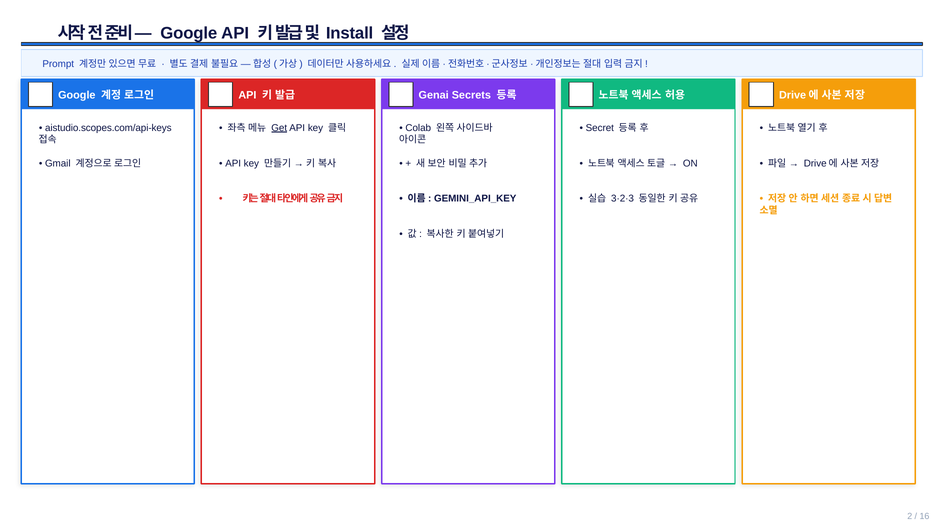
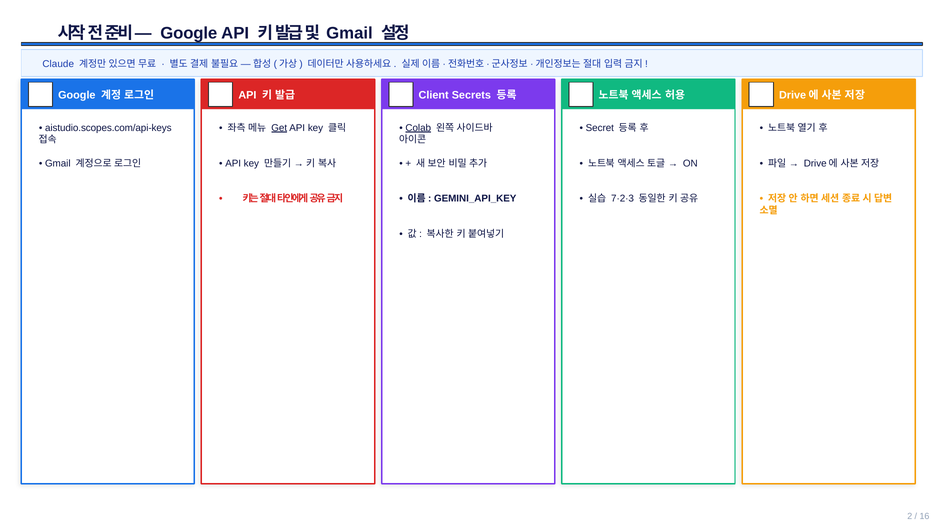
Install at (350, 33): Install -> Gmail
Prompt: Prompt -> Claude
Genai: Genai -> Client
Colab underline: none -> present
3·2·3: 3·2·3 -> 7·2·3
